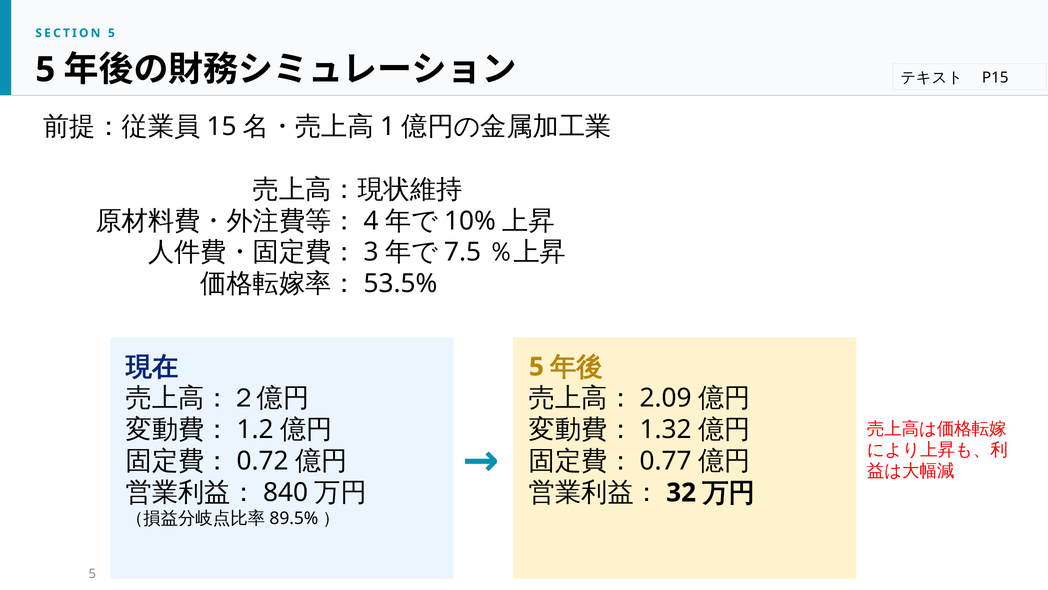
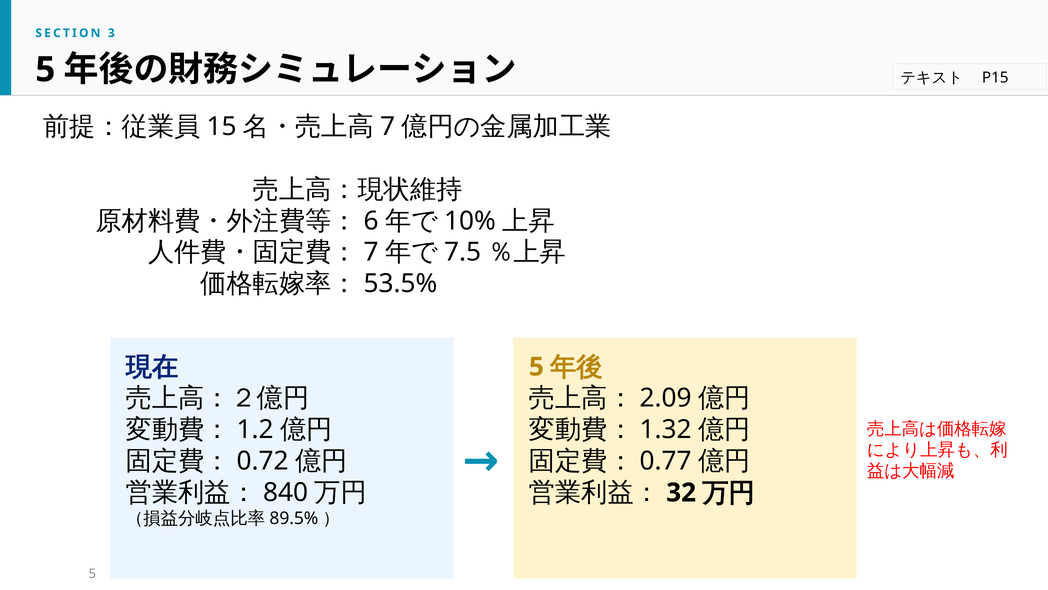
SECTION 5: 5 -> 3
1 at (388, 126): 1 -> 7
4: 4 -> 6
3 at (371, 252): 3 -> 7
